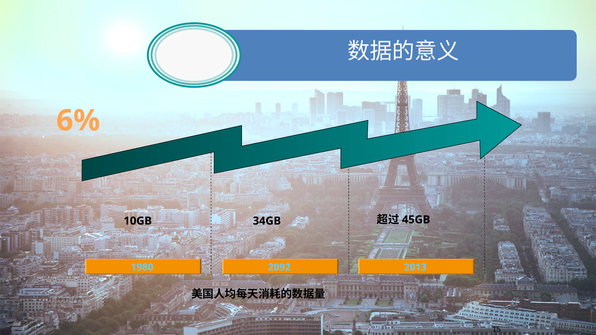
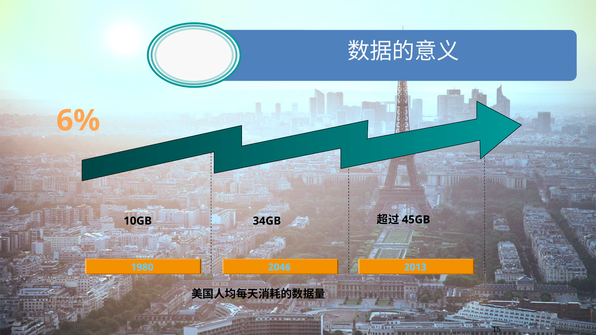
2092: 2092 -> 2046
